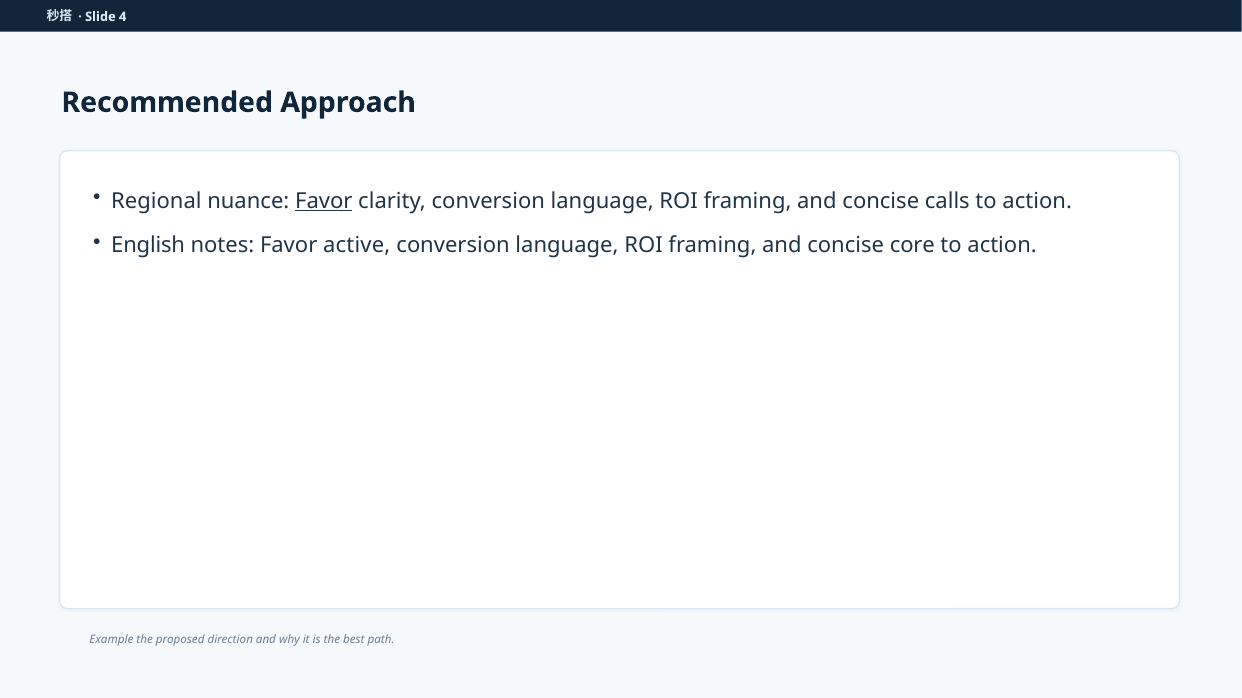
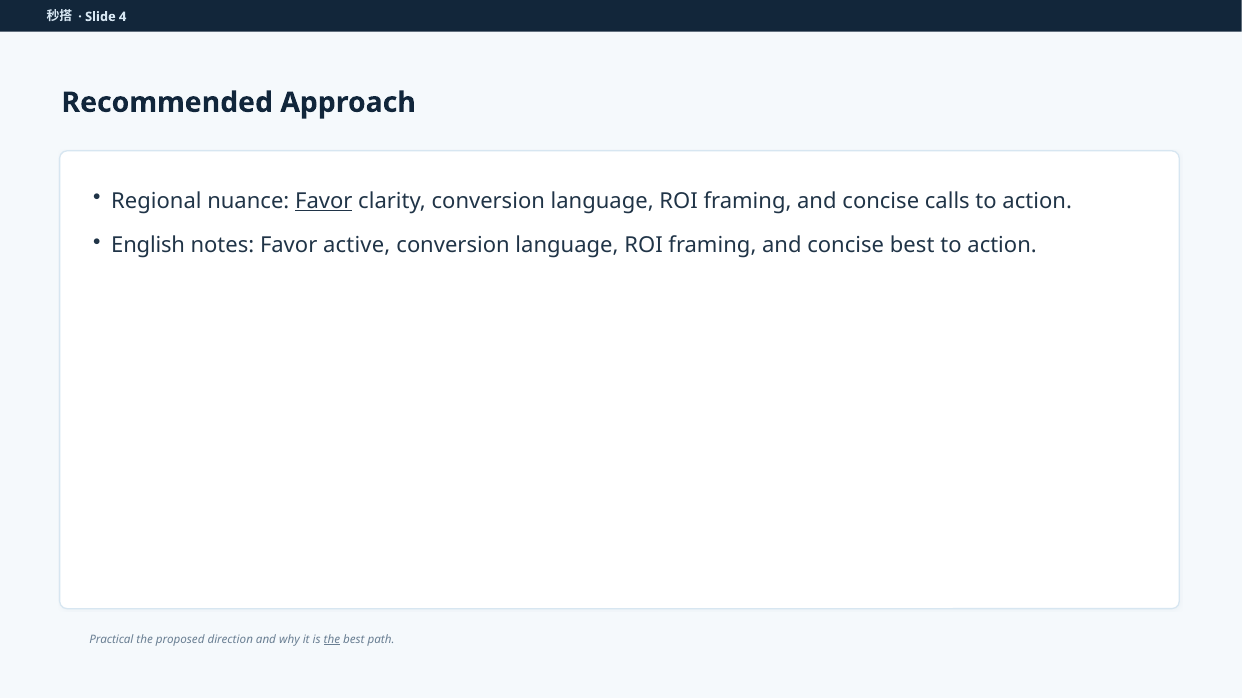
concise core: core -> best
Example: Example -> Practical
the at (332, 640) underline: none -> present
